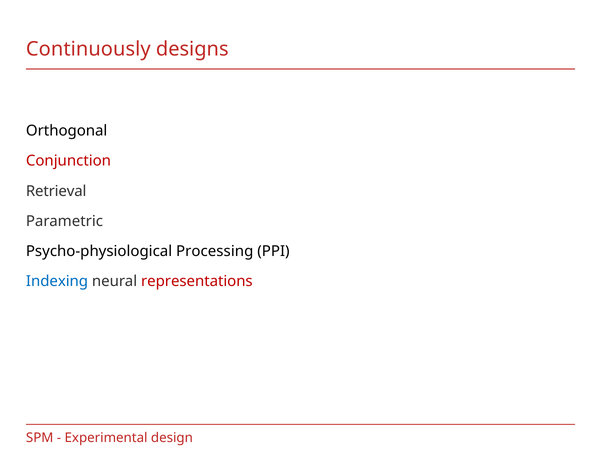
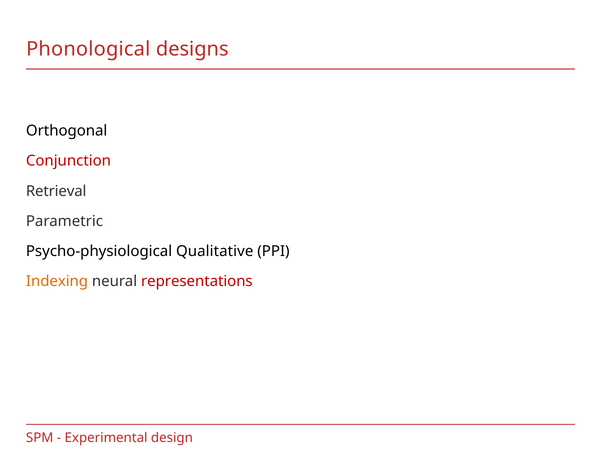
Continuously: Continuously -> Phonological
Processing: Processing -> Qualitative
Indexing colour: blue -> orange
